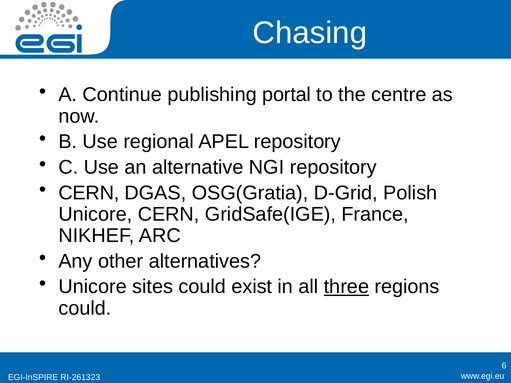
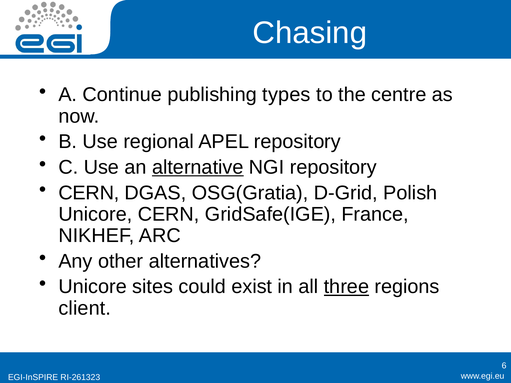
portal: portal -> types
alternative underline: none -> present
could at (85, 308): could -> client
